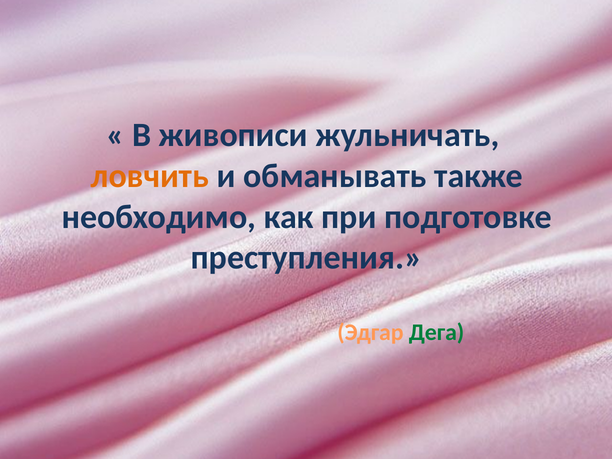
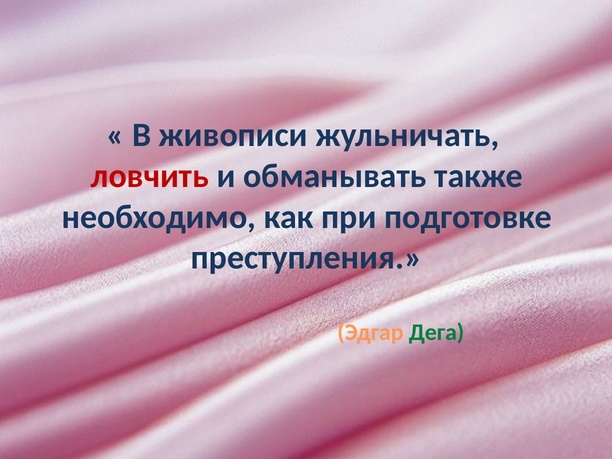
ловчить colour: orange -> red
